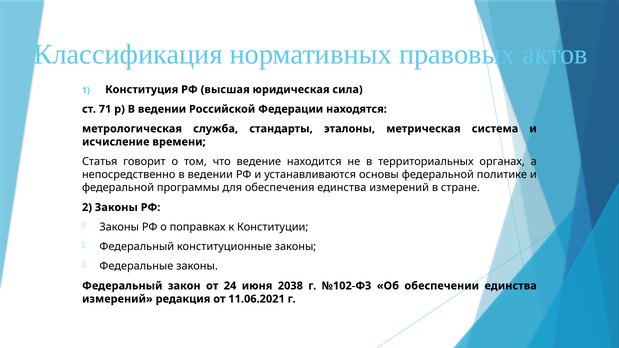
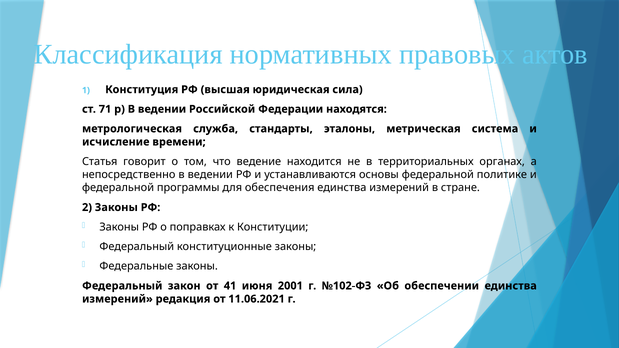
24: 24 -> 41
2038: 2038 -> 2001
